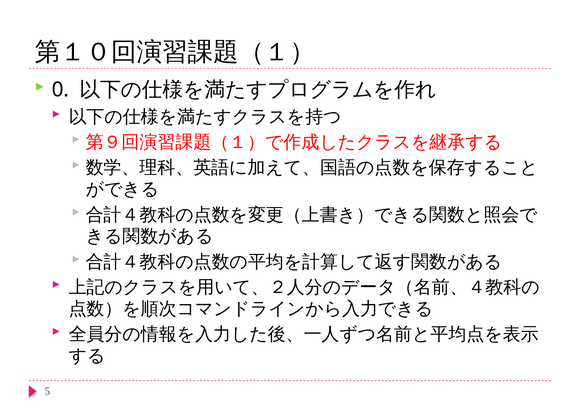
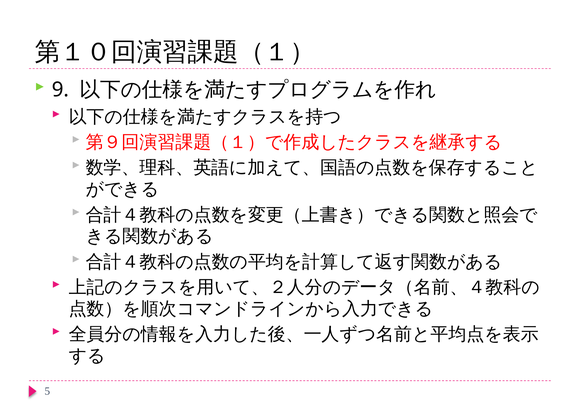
0: 0 -> 9
